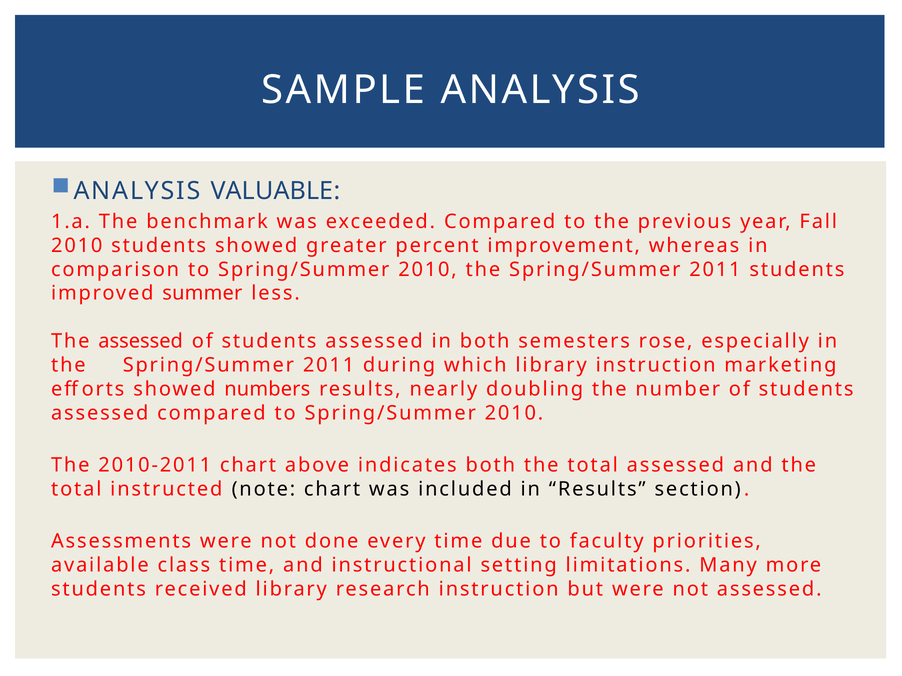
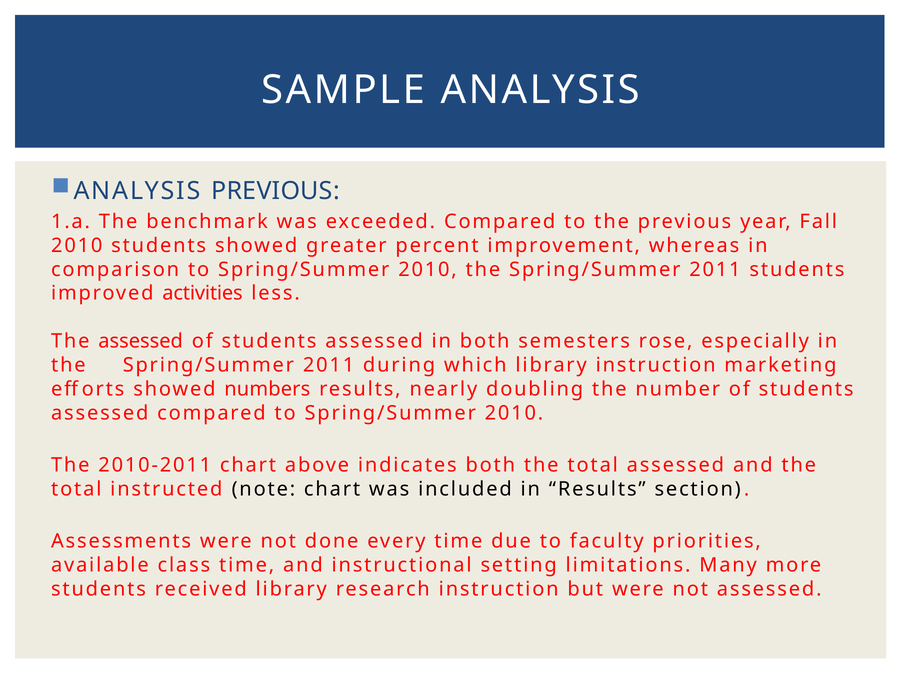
ANALYSIS VALUABLE: VALUABLE -> PREVIOUS
summer: summer -> activities
